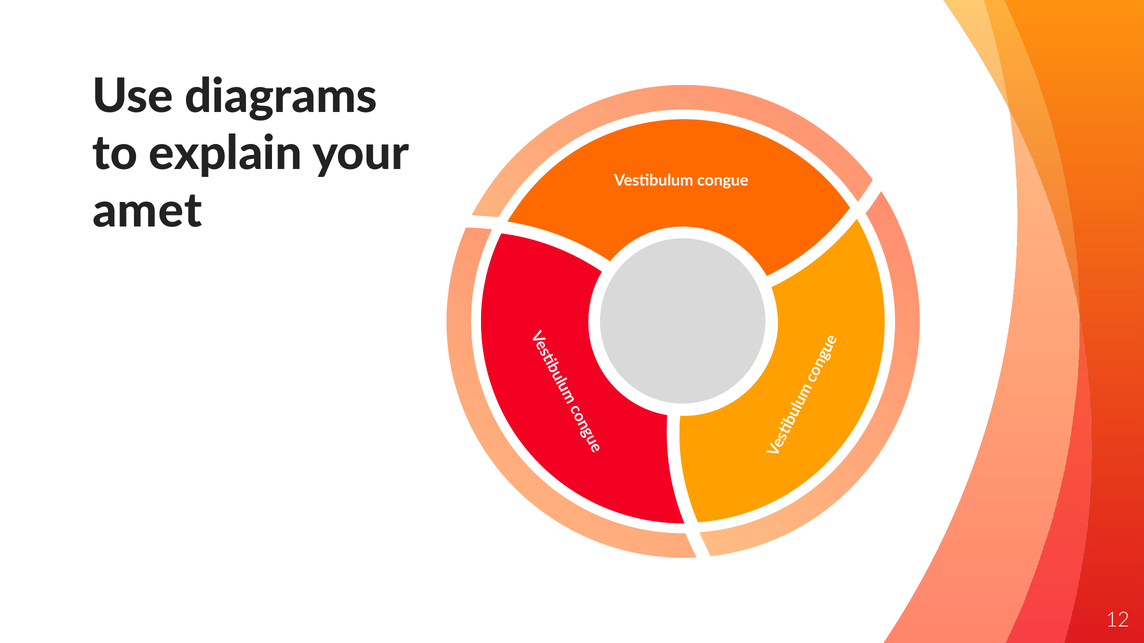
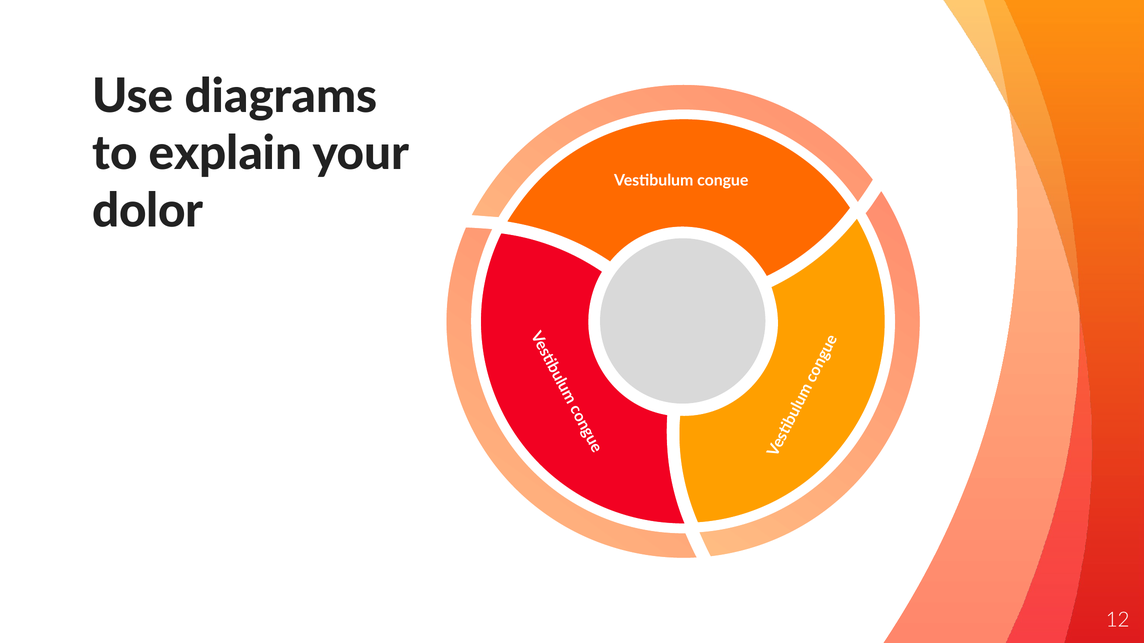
amet: amet -> dolor
